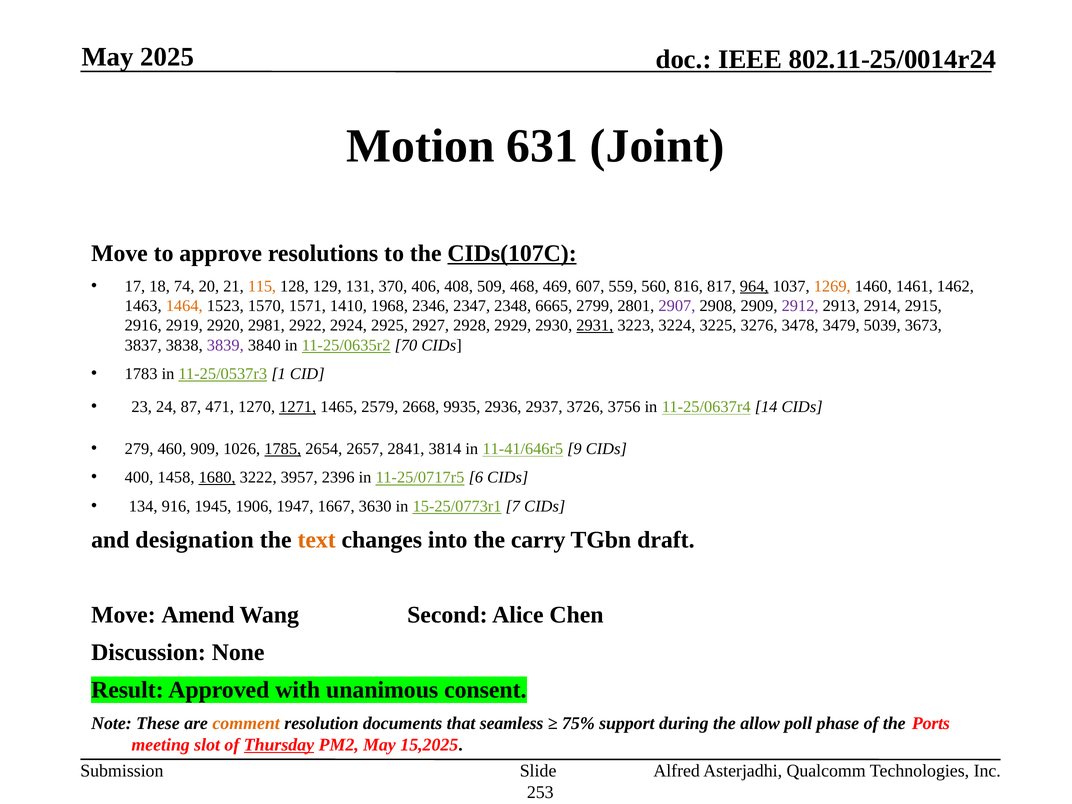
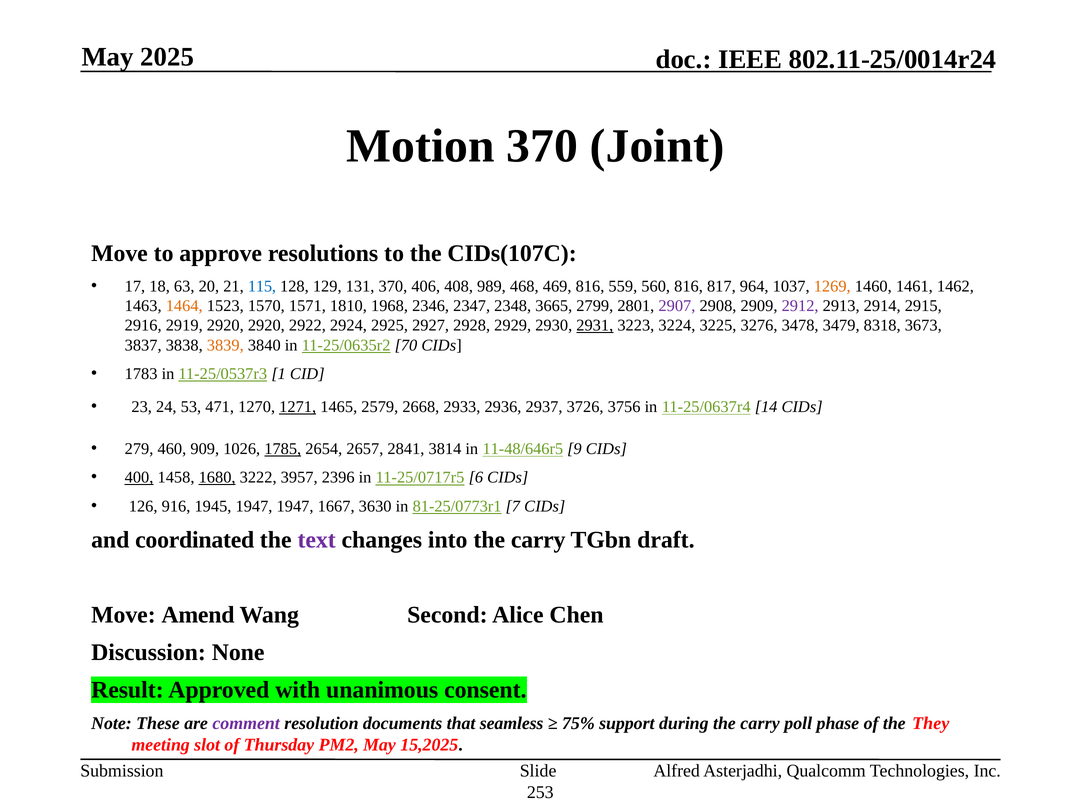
Motion 631: 631 -> 370
CIDs(107C underline: present -> none
74: 74 -> 63
115 colour: orange -> blue
509: 509 -> 989
469 607: 607 -> 816
964 underline: present -> none
1410: 1410 -> 1810
6665: 6665 -> 3665
2920 2981: 2981 -> 2920
5039: 5039 -> 8318
3839 colour: purple -> orange
87: 87 -> 53
9935: 9935 -> 2933
11-41/646r5: 11-41/646r5 -> 11-48/646r5
400 underline: none -> present
134: 134 -> 126
1945 1906: 1906 -> 1947
15-25/0773r1: 15-25/0773r1 -> 81-25/0773r1
designation: designation -> coordinated
text colour: orange -> purple
comment colour: orange -> purple
during the allow: allow -> carry
Ports: Ports -> They
Thursday underline: present -> none
